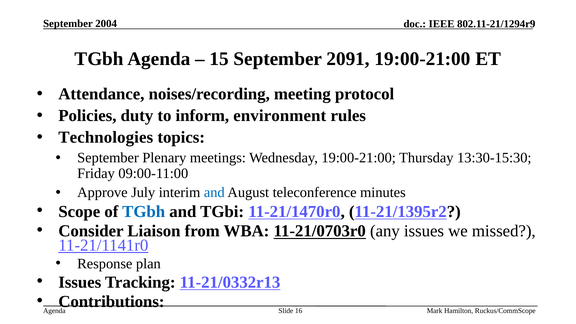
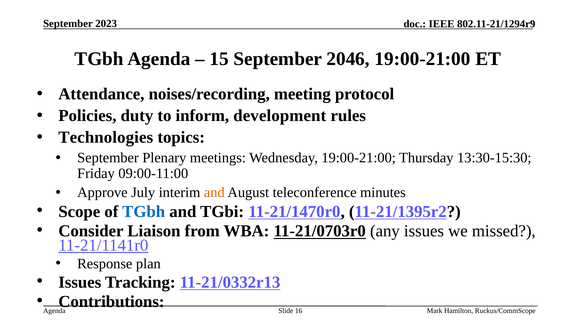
2004: 2004 -> 2023
2091: 2091 -> 2046
environment: environment -> development
and at (214, 193) colour: blue -> orange
